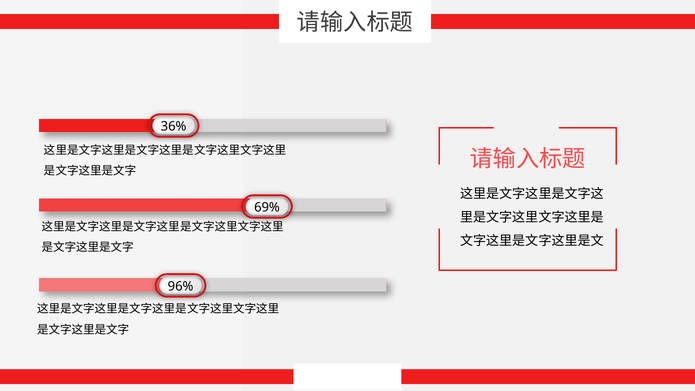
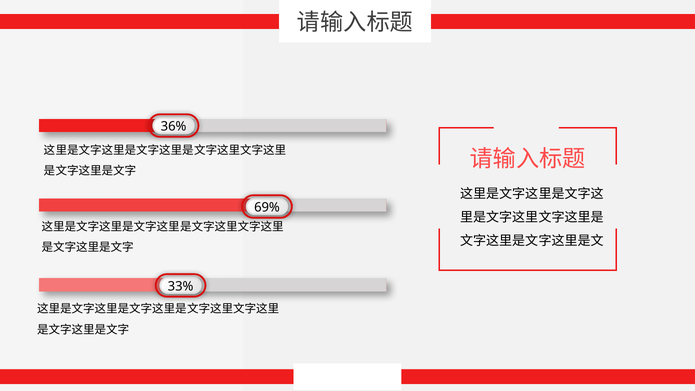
96%: 96% -> 33%
